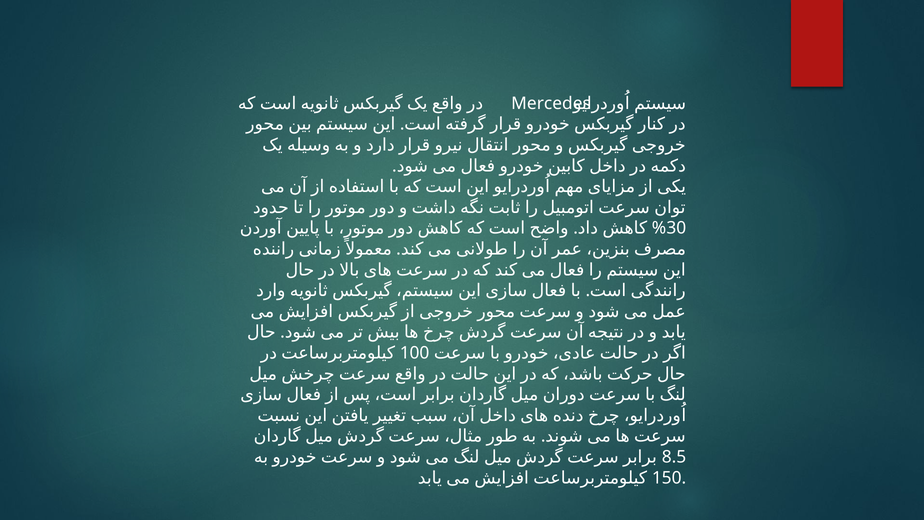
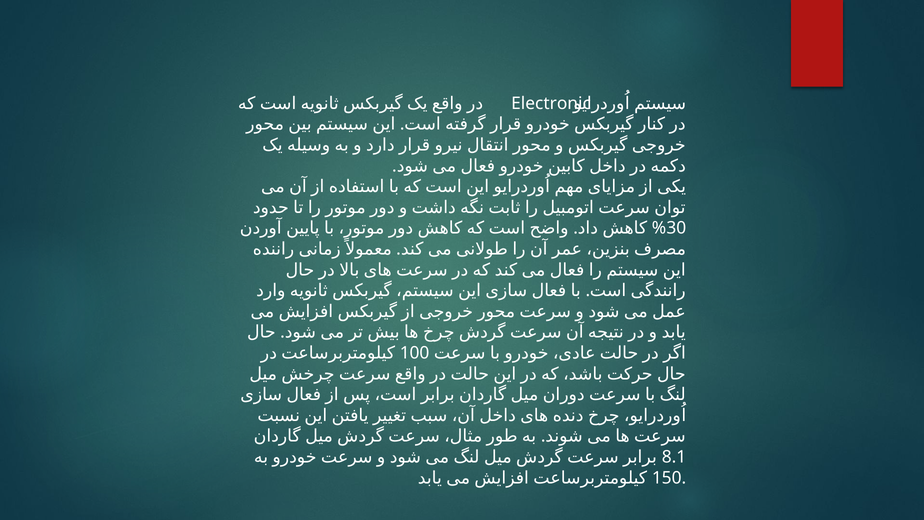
Mercedes: Mercedes -> Electronic
8.5: 8.5 -> 8.1
